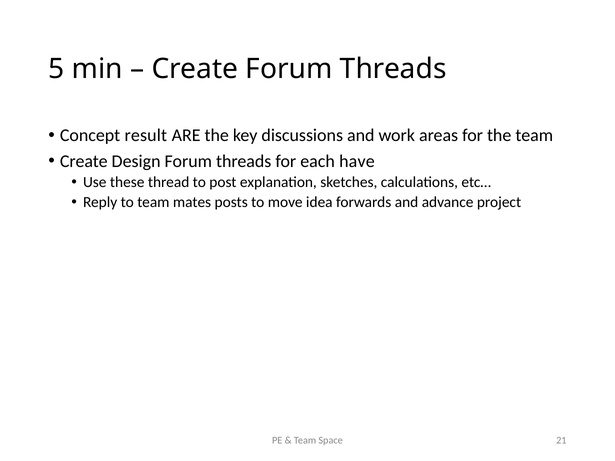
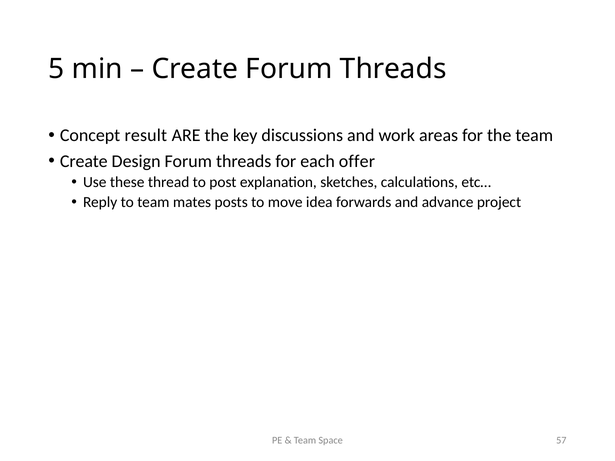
have: have -> offer
21: 21 -> 57
